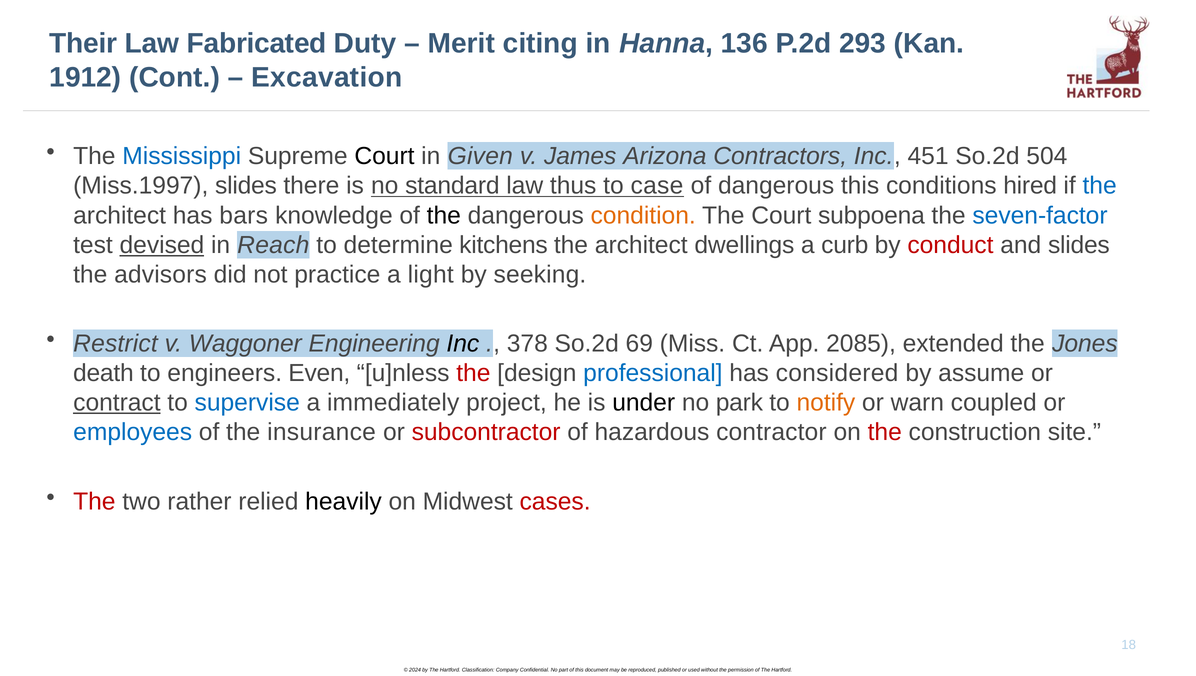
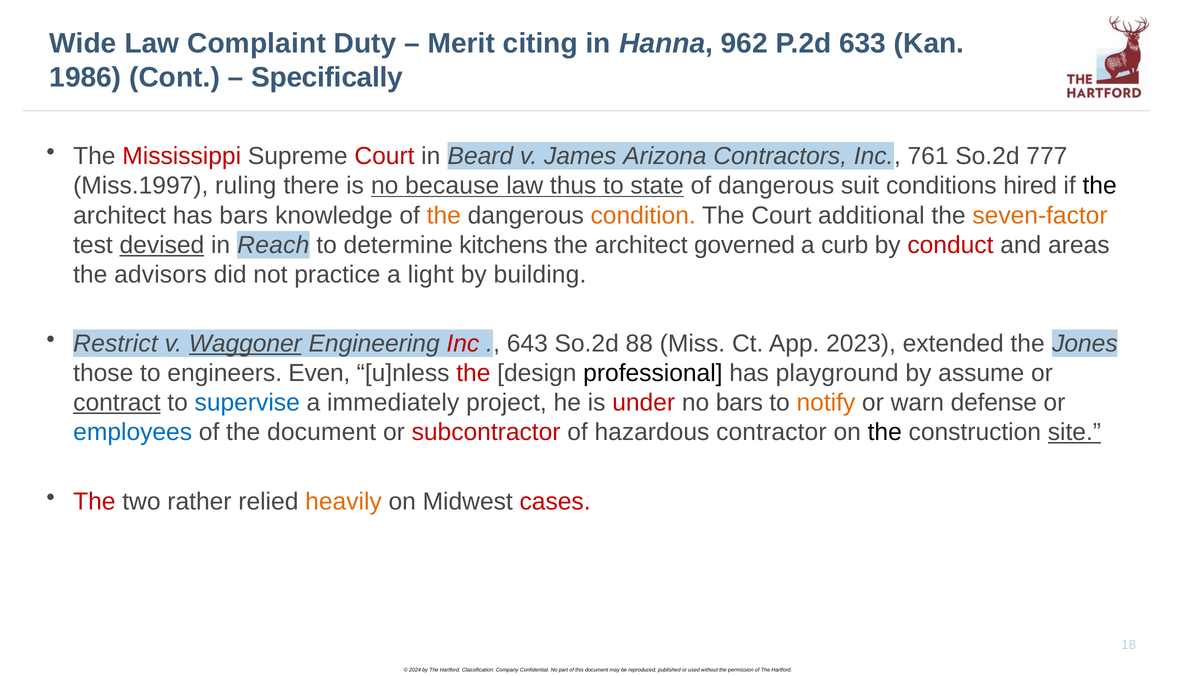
Their: Their -> Wide
Fabricated: Fabricated -> Complaint
136: 136 -> 962
293: 293 -> 633
1912: 1912 -> 1986
Excavation: Excavation -> Specifically
Mississippi colour: blue -> red
Court at (384, 156) colour: black -> red
Given: Given -> Beard
451: 451 -> 761
504: 504 -> 777
Miss.1997 slides: slides -> ruling
standard: standard -> because
case: case -> state
dangerous this: this -> suit
the at (1100, 186) colour: blue -> black
the at (444, 215) colour: black -> orange
subpoena: subpoena -> additional
seven-factor colour: blue -> orange
dwellings: dwellings -> governed
and slides: slides -> areas
seeking: seeking -> building
Waggoner underline: none -> present
Inc at (463, 343) colour: black -> red
378: 378 -> 643
69: 69 -> 88
2085: 2085 -> 2023
death: death -> those
professional colour: blue -> black
considered: considered -> playground
under colour: black -> red
no park: park -> bars
coupled: coupled -> defense
the insurance: insurance -> document
the at (885, 432) colour: red -> black
site underline: none -> present
heavily colour: black -> orange
